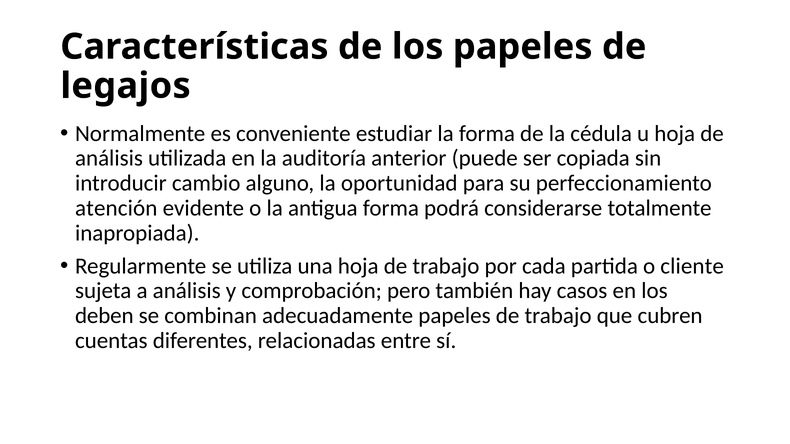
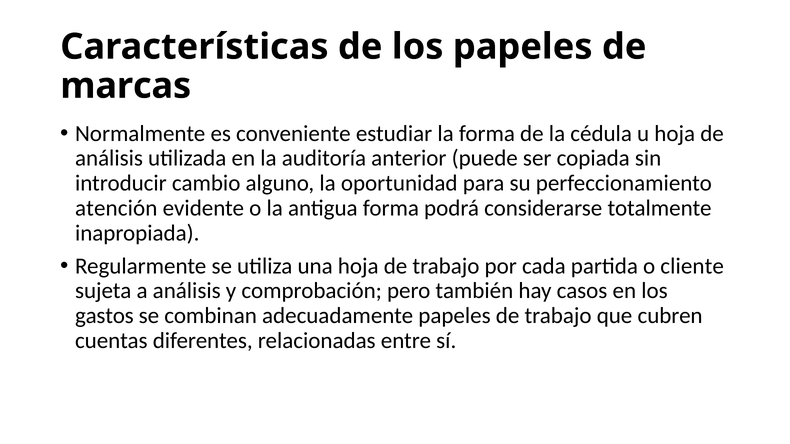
legajos: legajos -> marcas
deben: deben -> gastos
